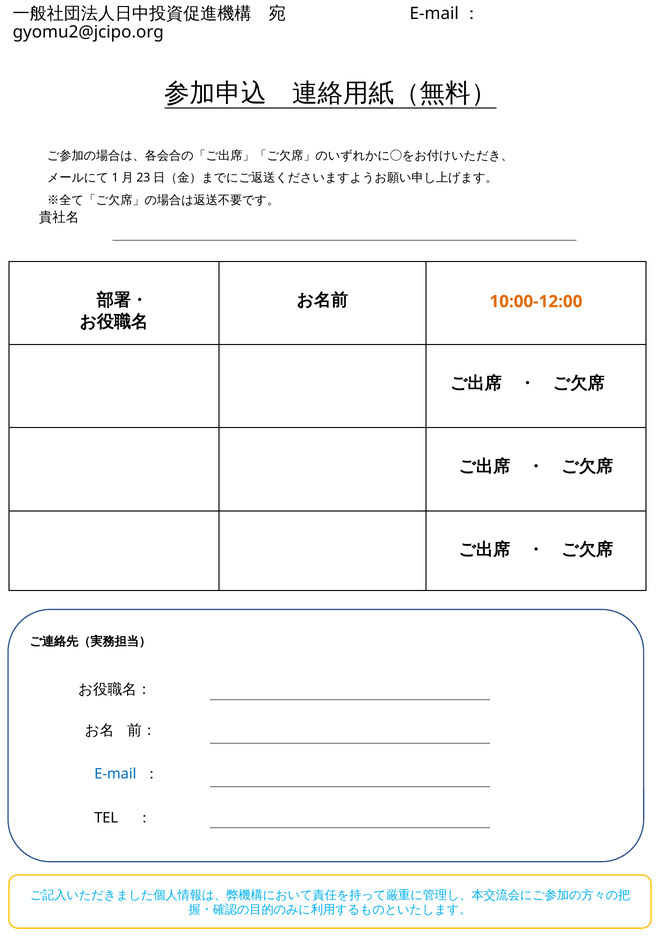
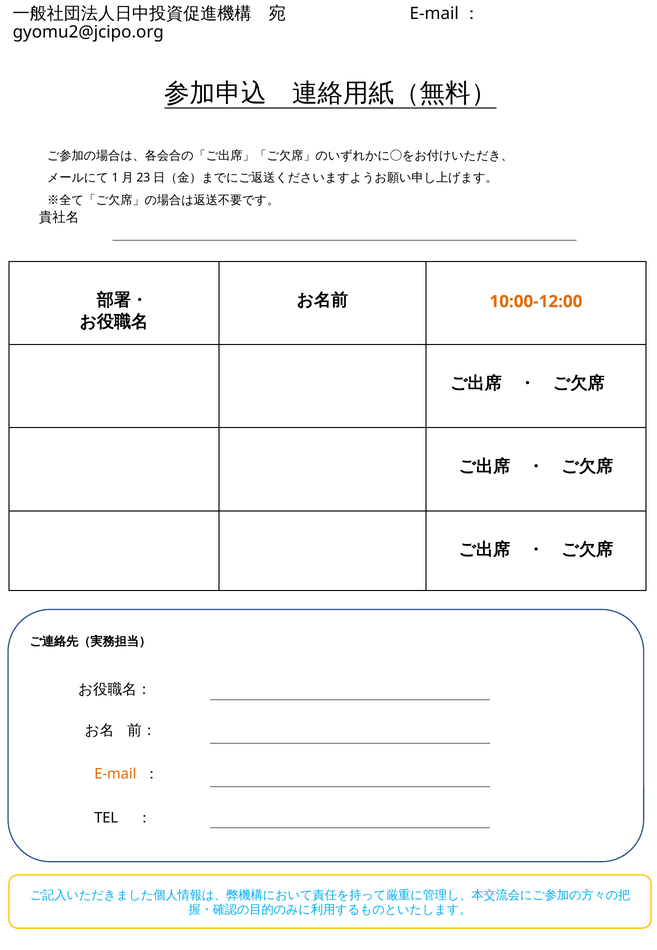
E-mail colour: blue -> orange
